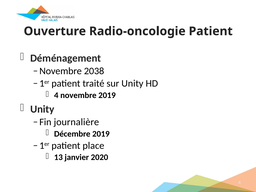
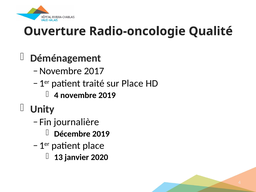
Radio-oncologie Patient: Patient -> Qualité
2038: 2038 -> 2017
sur Unity: Unity -> Place
